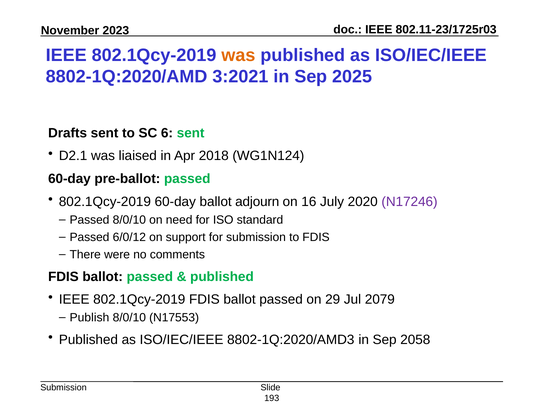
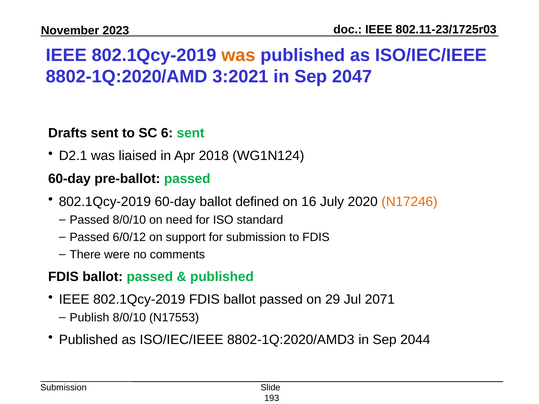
2025: 2025 -> 2047
adjourn: adjourn -> defined
N17246 colour: purple -> orange
2079: 2079 -> 2071
2058: 2058 -> 2044
